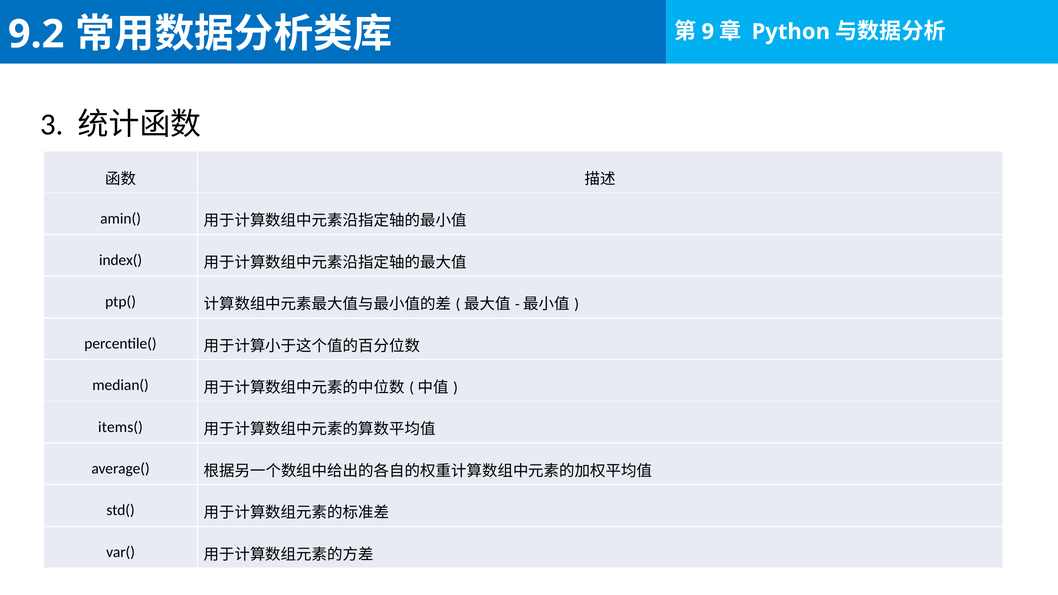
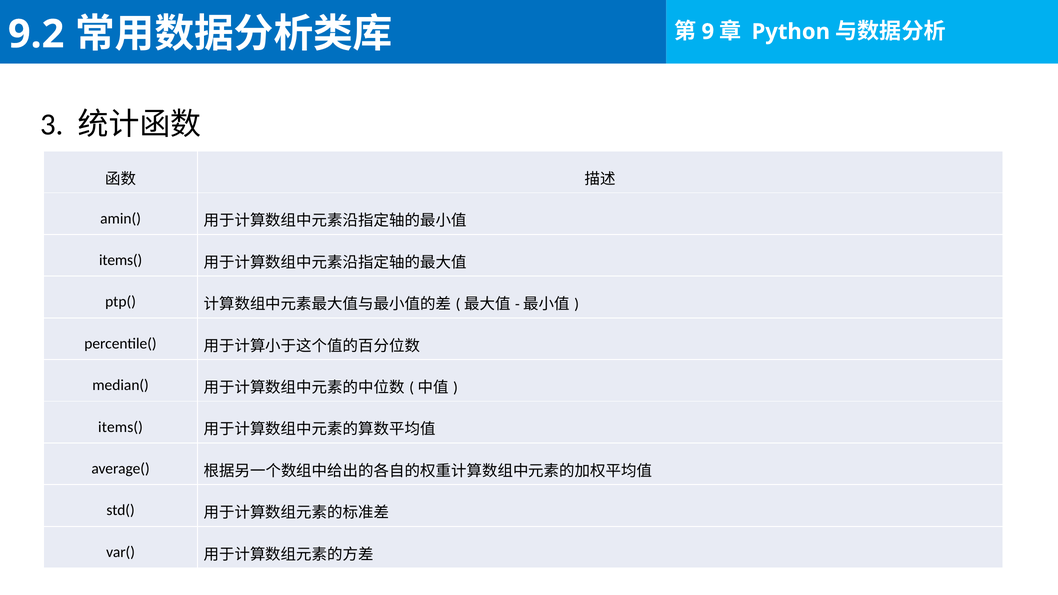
index( at (121, 260): index( -> items(
